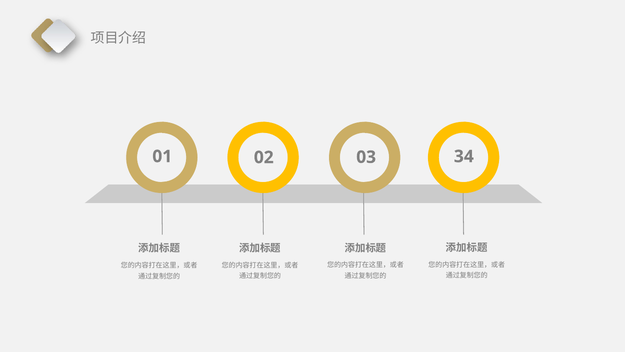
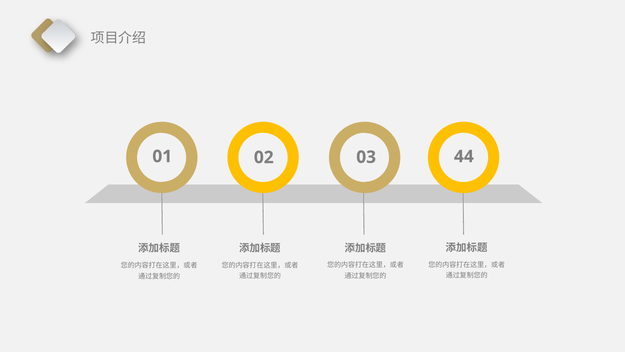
34: 34 -> 44
